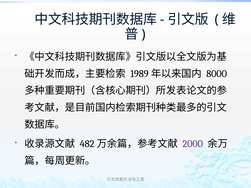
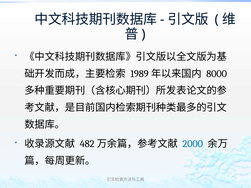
2000 colour: purple -> blue
